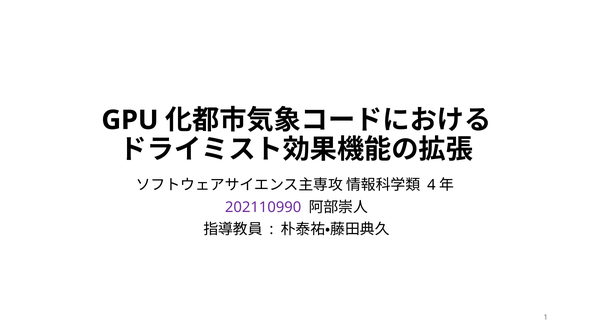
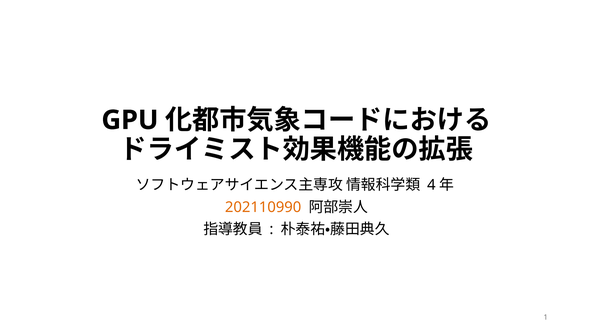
202110990 colour: purple -> orange
